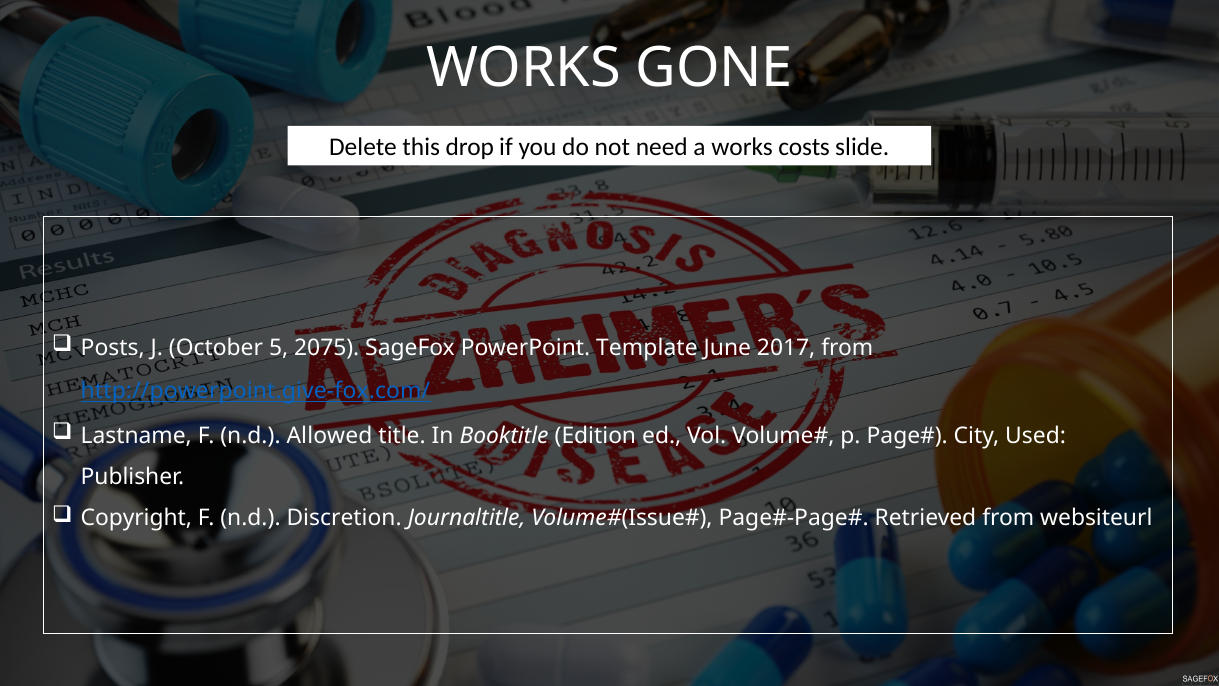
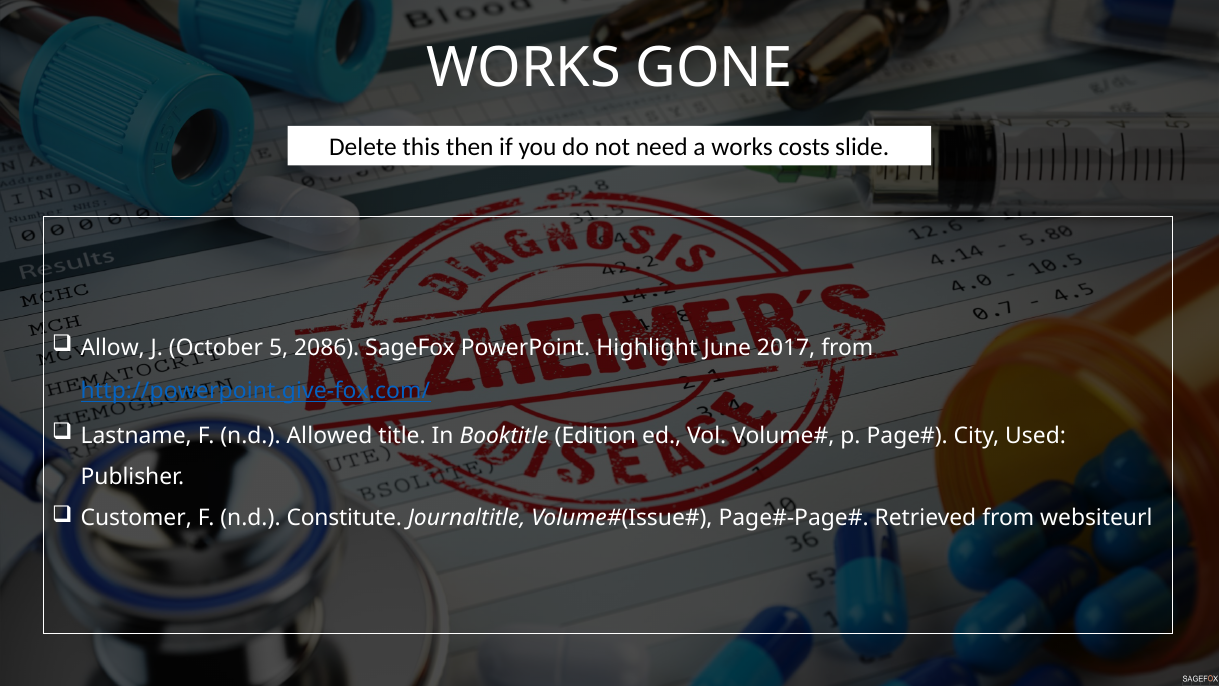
drop: drop -> then
Posts: Posts -> Allow
2075: 2075 -> 2086
Template: Template -> Highlight
Copyright: Copyright -> Customer
Discretion: Discretion -> Constitute
